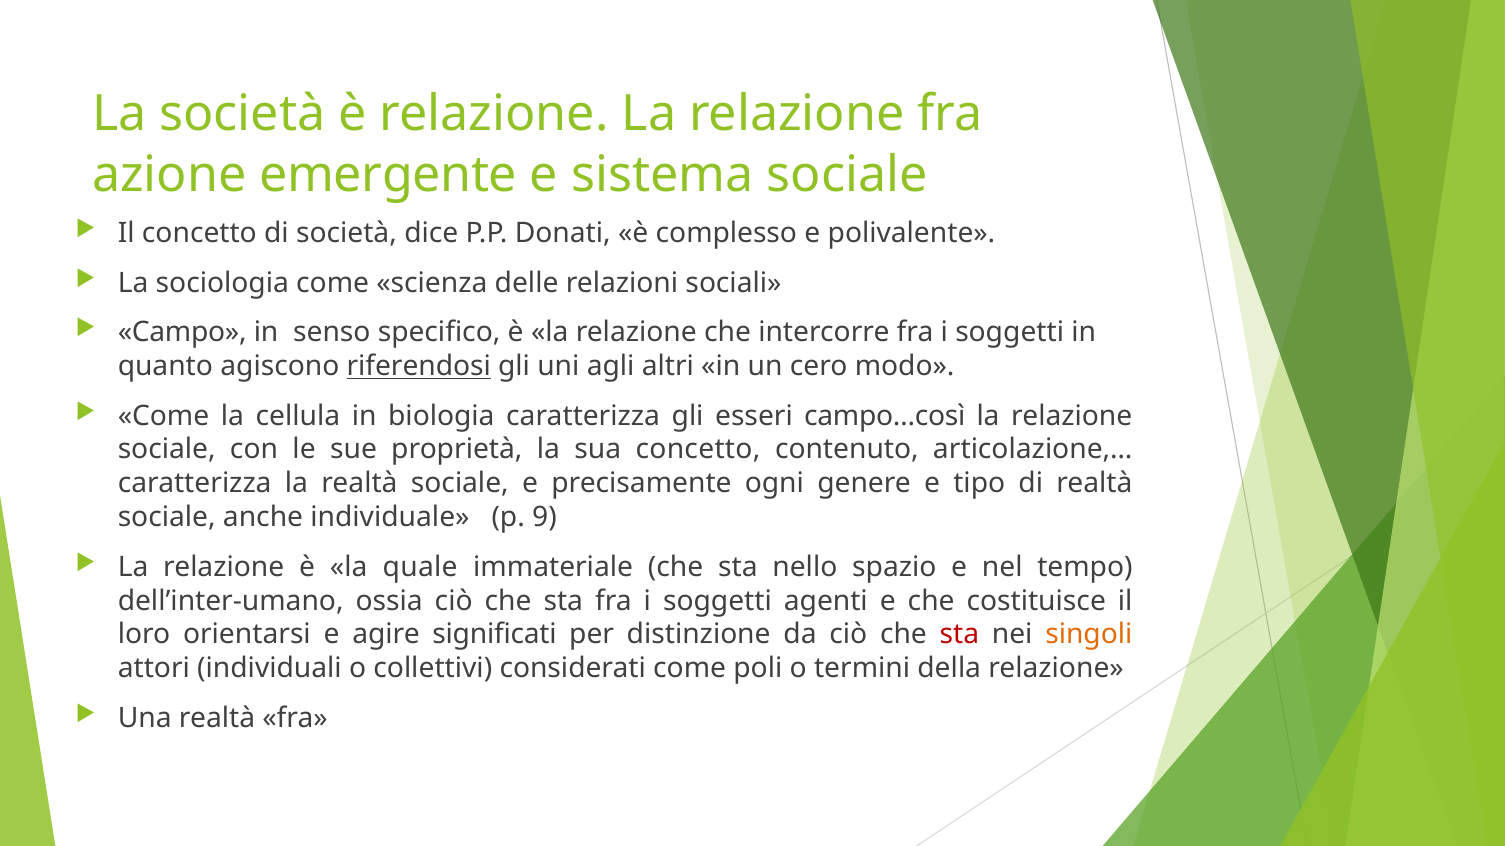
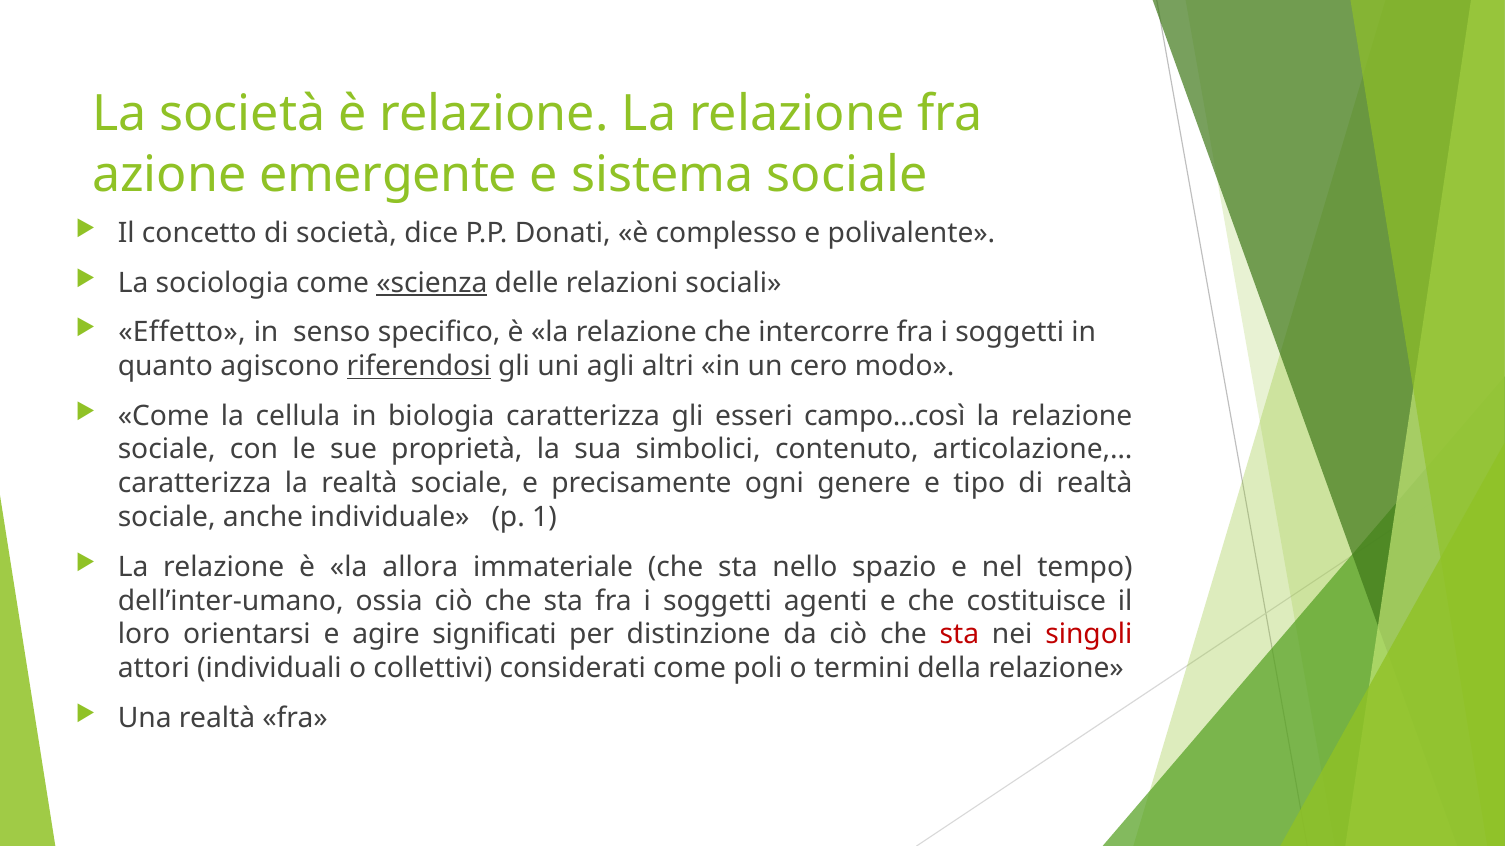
scienza underline: none -> present
Campo: Campo -> Effetto
sua concetto: concetto -> simbolici
9: 9 -> 1
quale: quale -> allora
singoli colour: orange -> red
